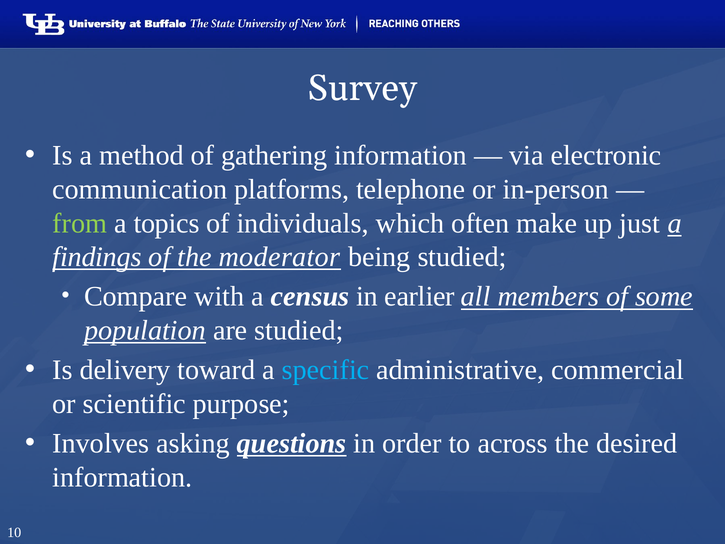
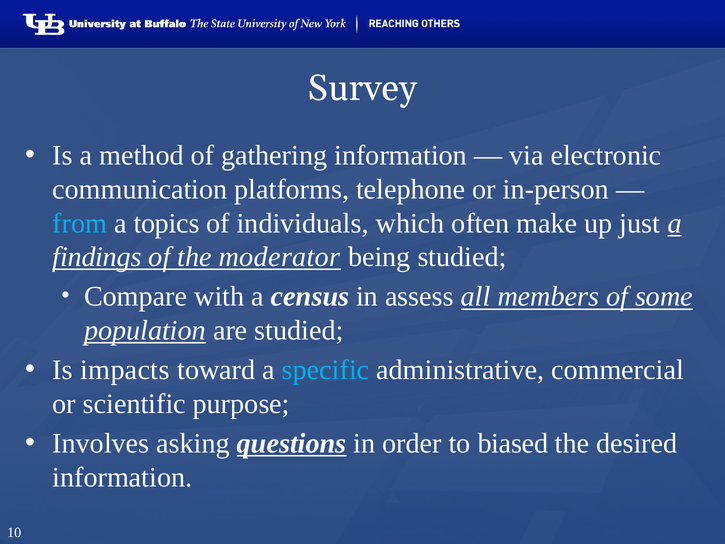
from colour: light green -> light blue
earlier: earlier -> assess
delivery: delivery -> impacts
across: across -> biased
